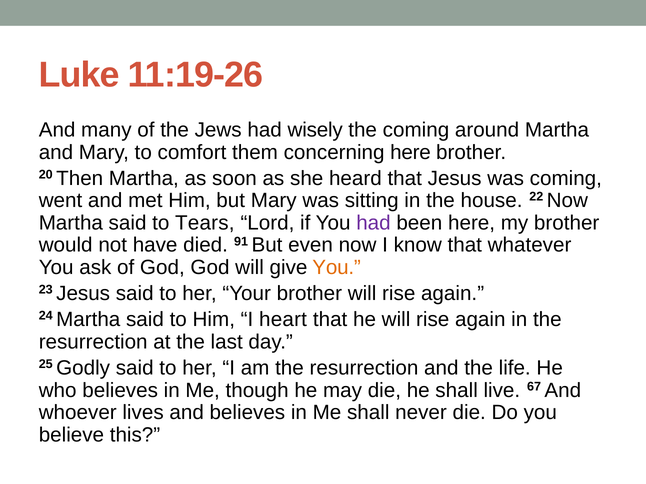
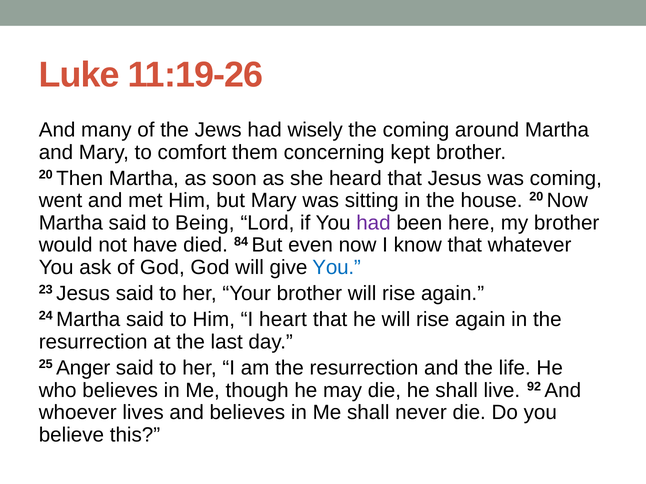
concerning here: here -> kept
house 22: 22 -> 20
Tears: Tears -> Being
91: 91 -> 84
You at (337, 268) colour: orange -> blue
Godly: Godly -> Anger
67: 67 -> 92
